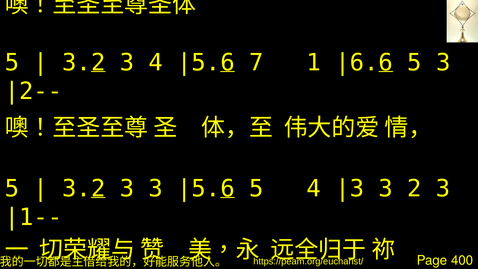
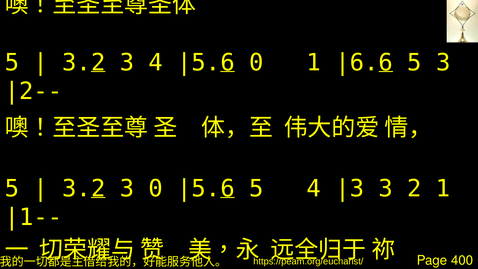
7 at (256, 63): 7 -> 0
3 3: 3 -> 0
2 3: 3 -> 1
